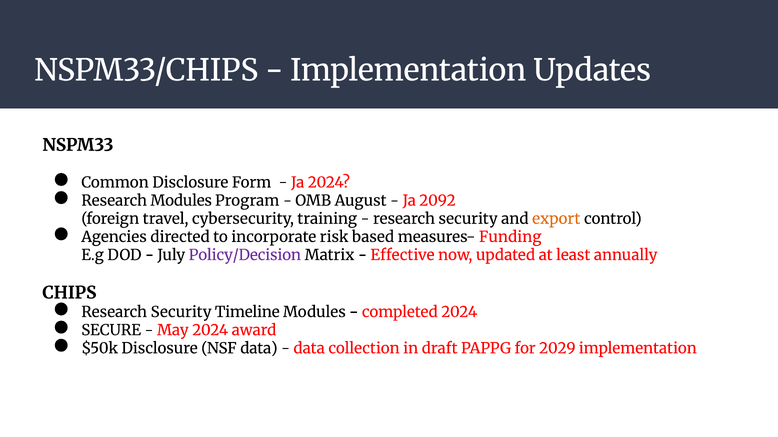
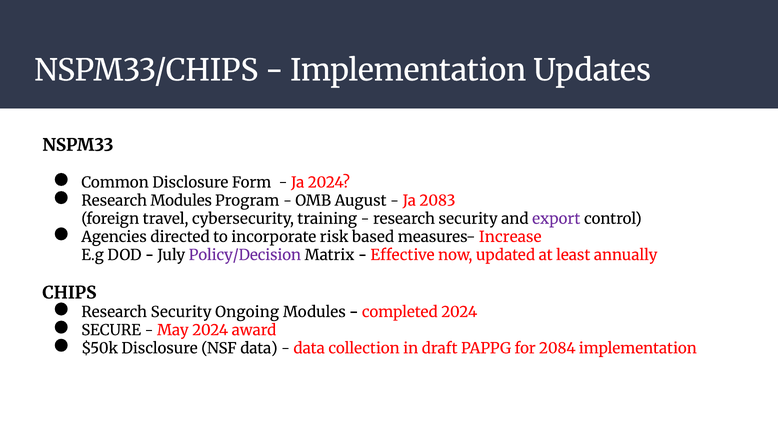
2092: 2092 -> 2083
export colour: orange -> purple
Funding: Funding -> Increase
Timeline: Timeline -> Ongoing
2029: 2029 -> 2084
